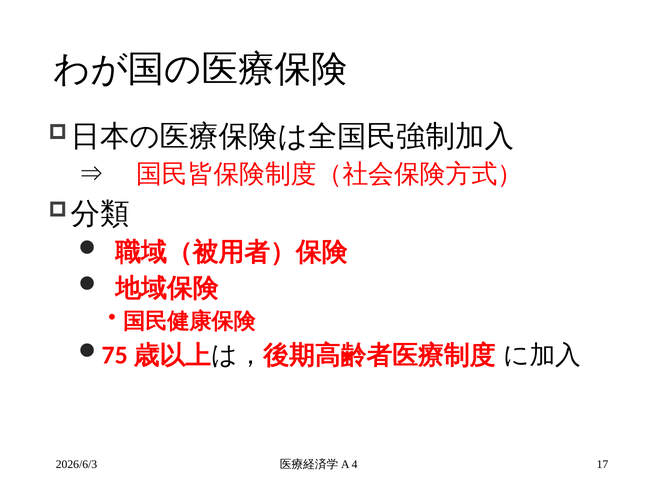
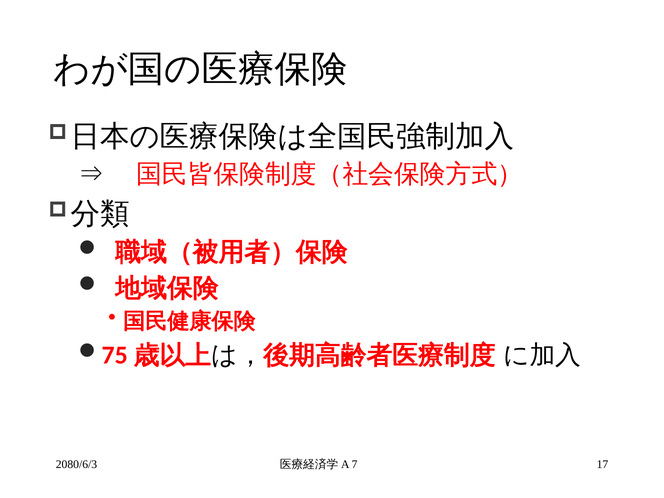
2026/6/3: 2026/6/3 -> 2080/6/3
4: 4 -> 7
